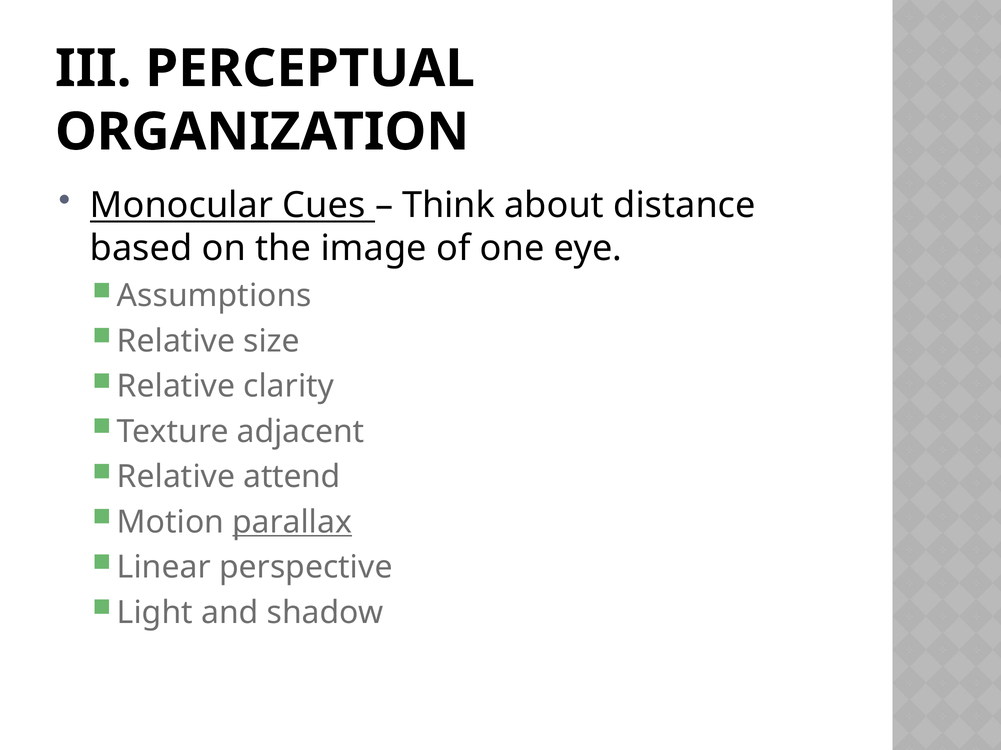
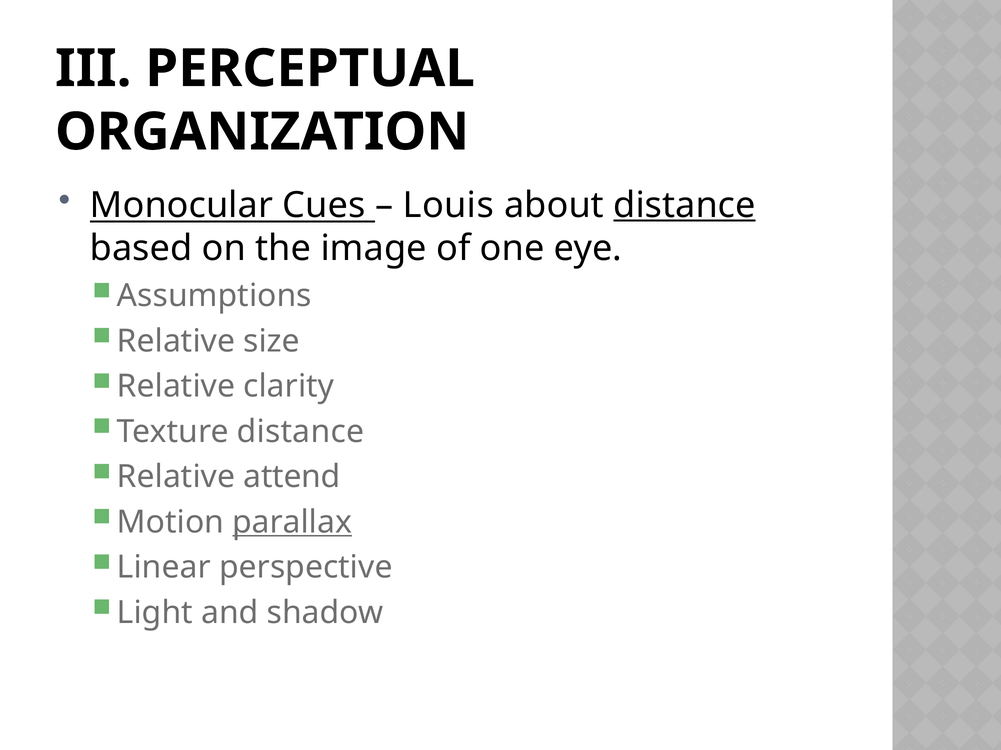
Think: Think -> Louis
distance at (684, 205) underline: none -> present
Texture adjacent: adjacent -> distance
